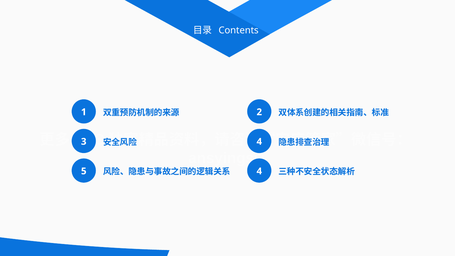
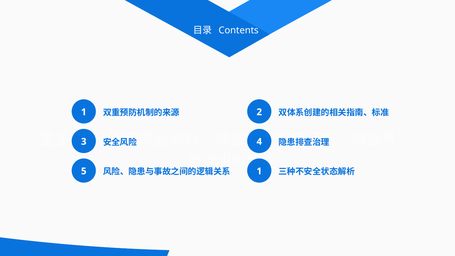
4 at (259, 171): 4 -> 1
